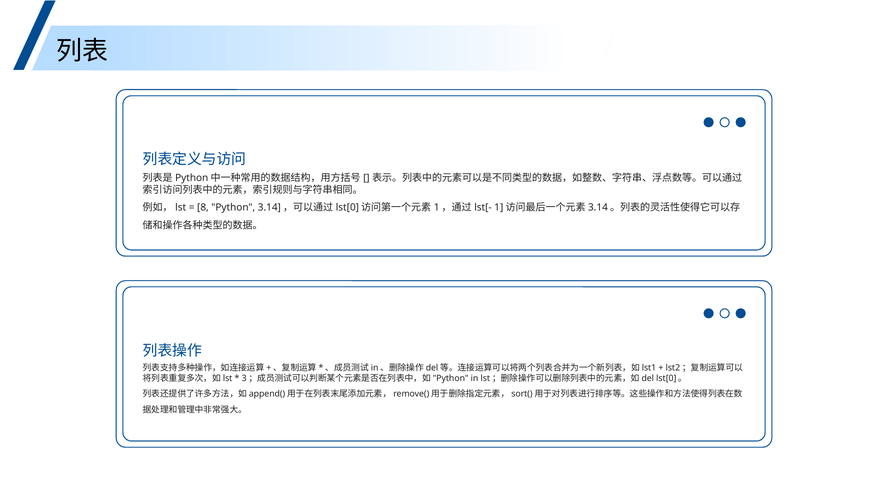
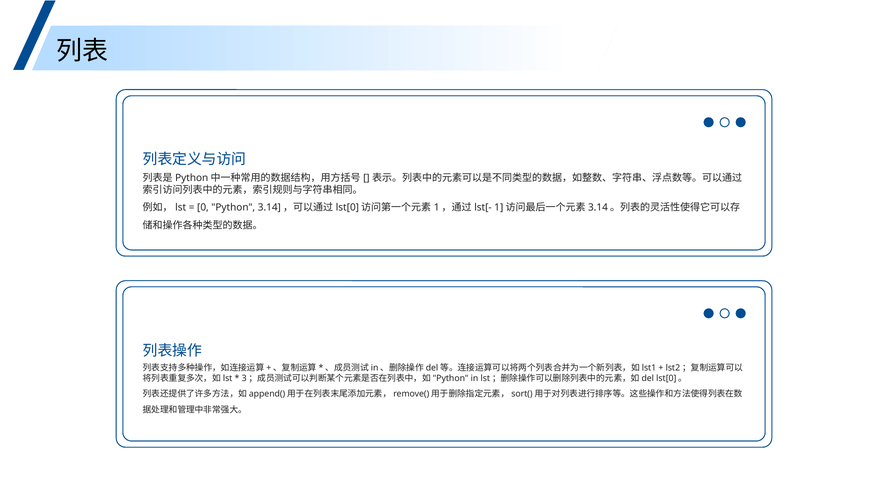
8: 8 -> 0
